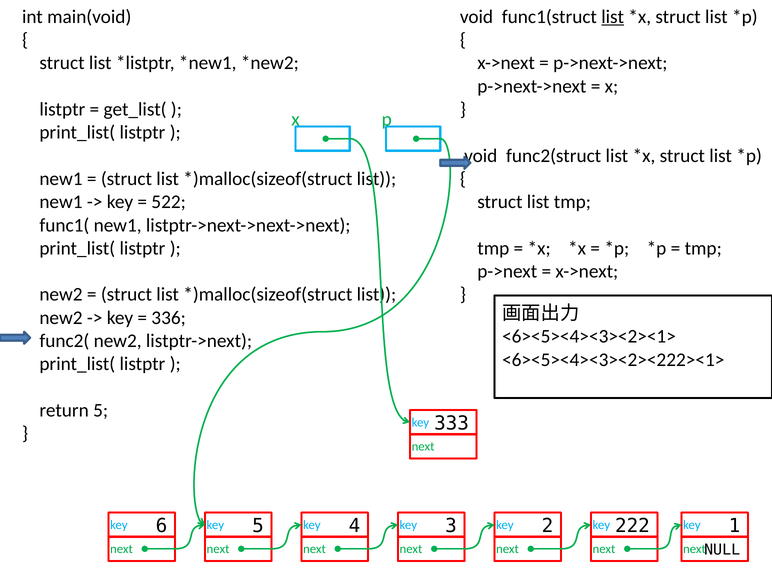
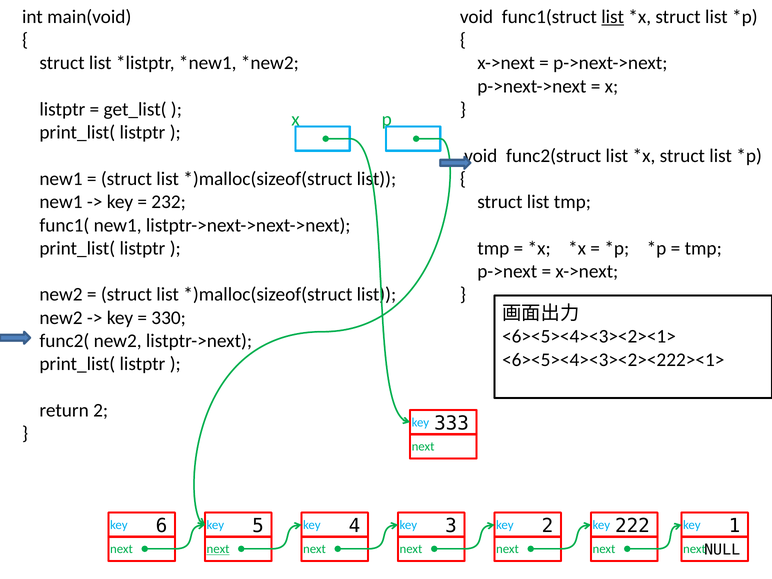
522: 522 -> 232
336: 336 -> 330
return 5: 5 -> 2
next at (218, 549) underline: none -> present
